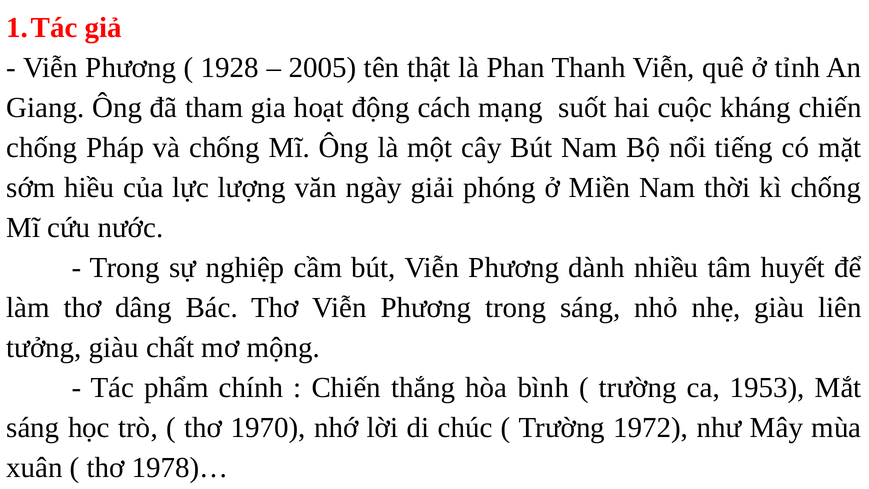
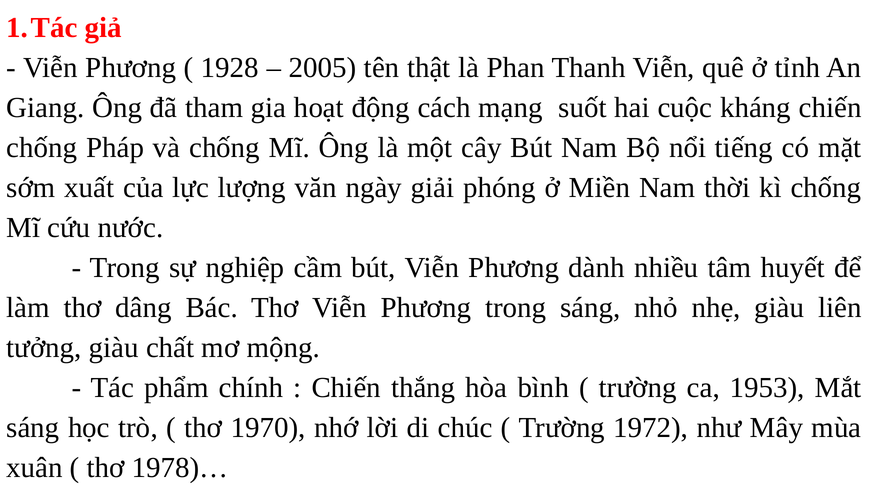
hiều: hiều -> xuất
